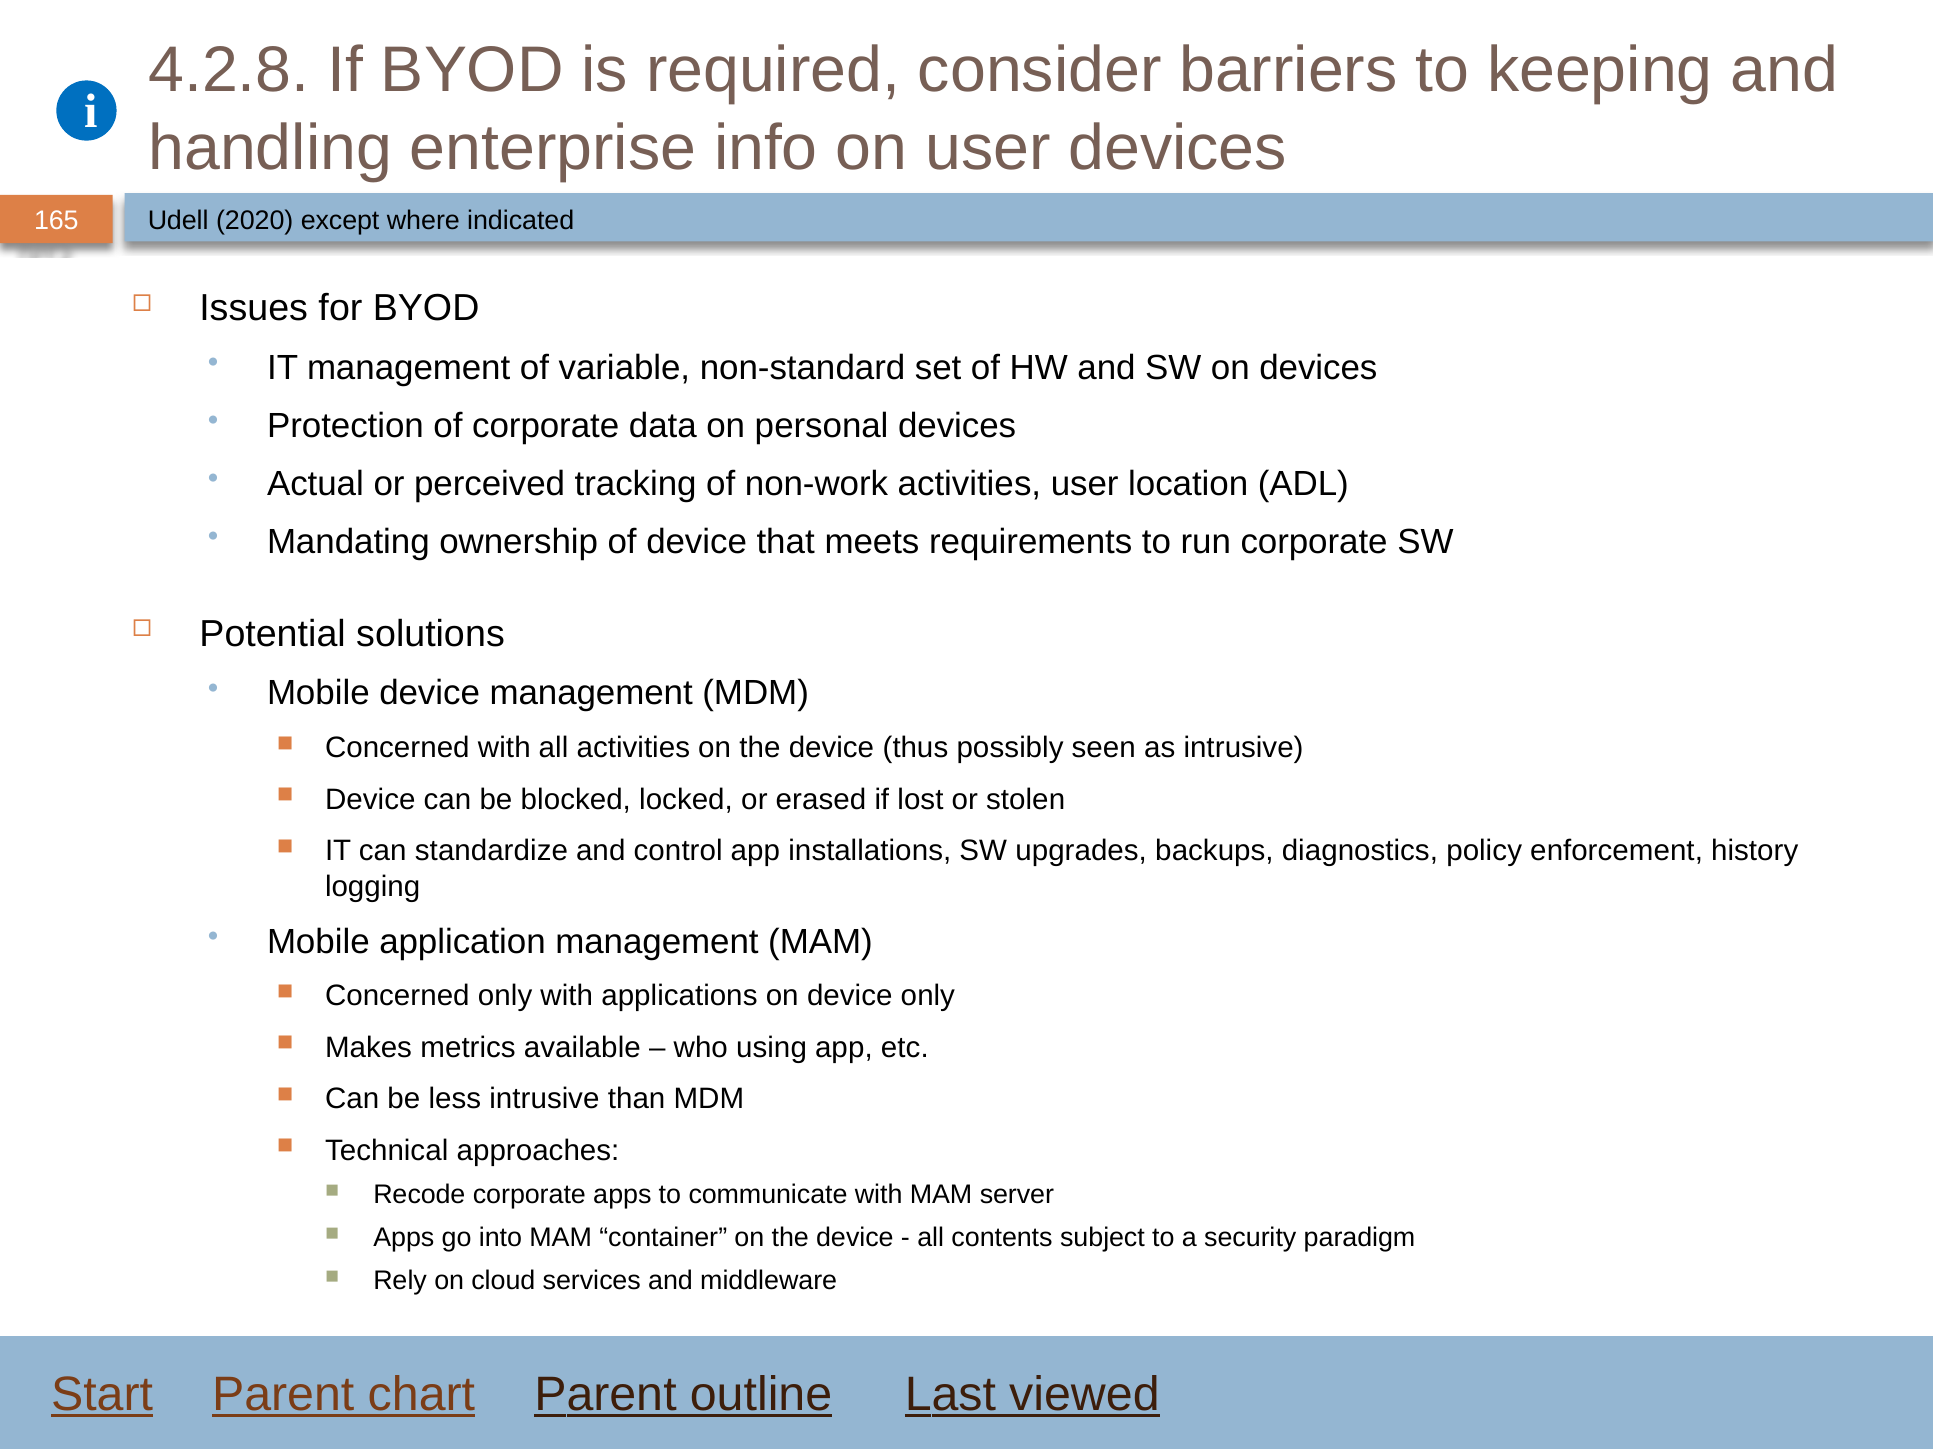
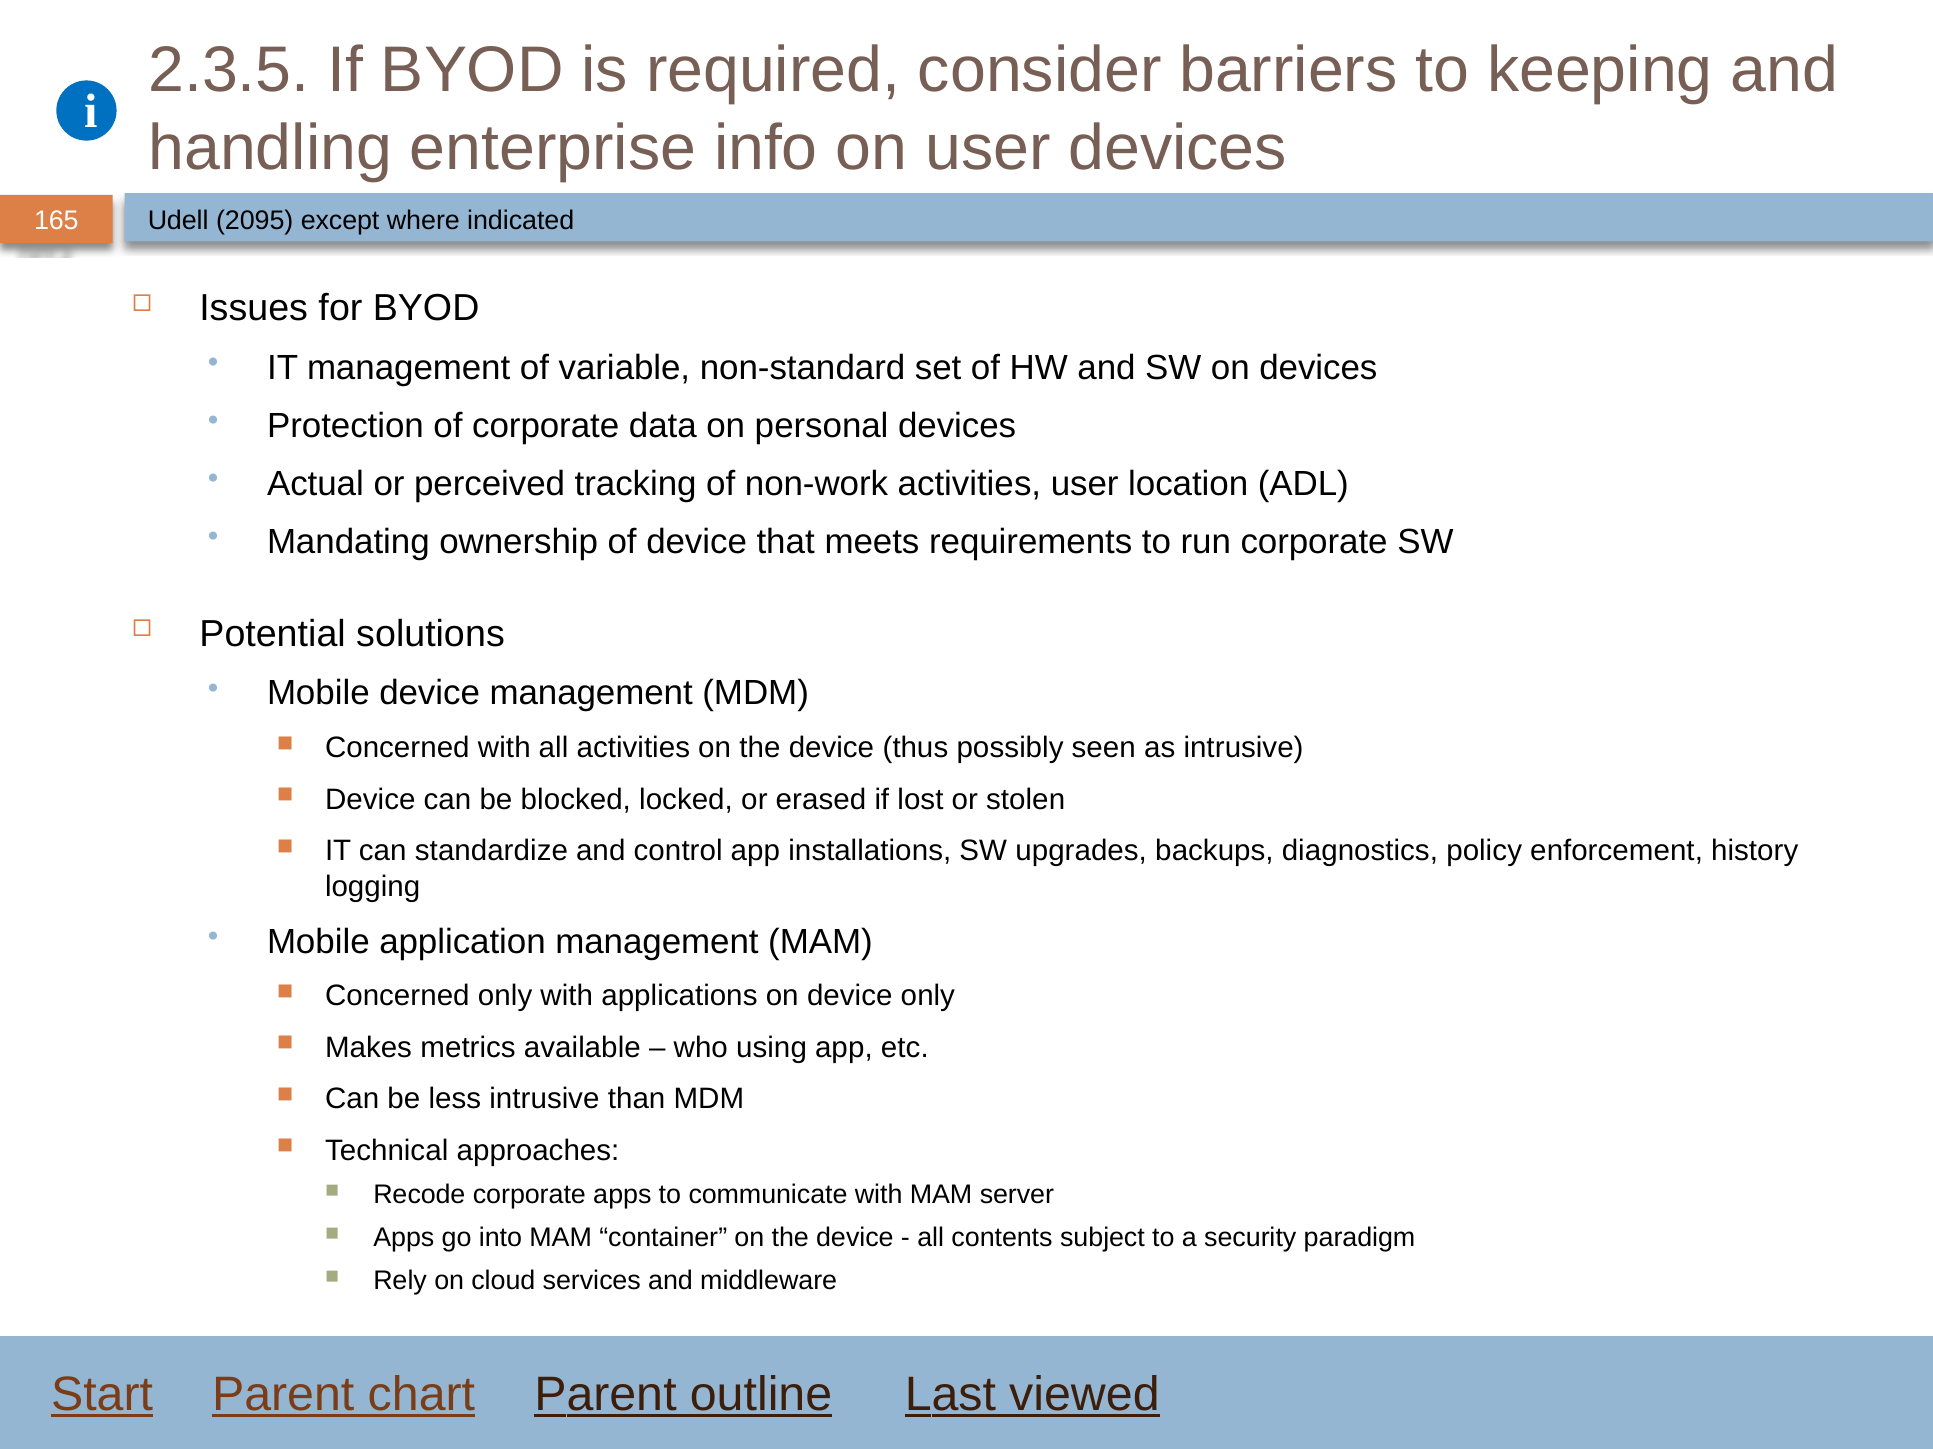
4.2.8: 4.2.8 -> 2.3.5
2020: 2020 -> 2095
